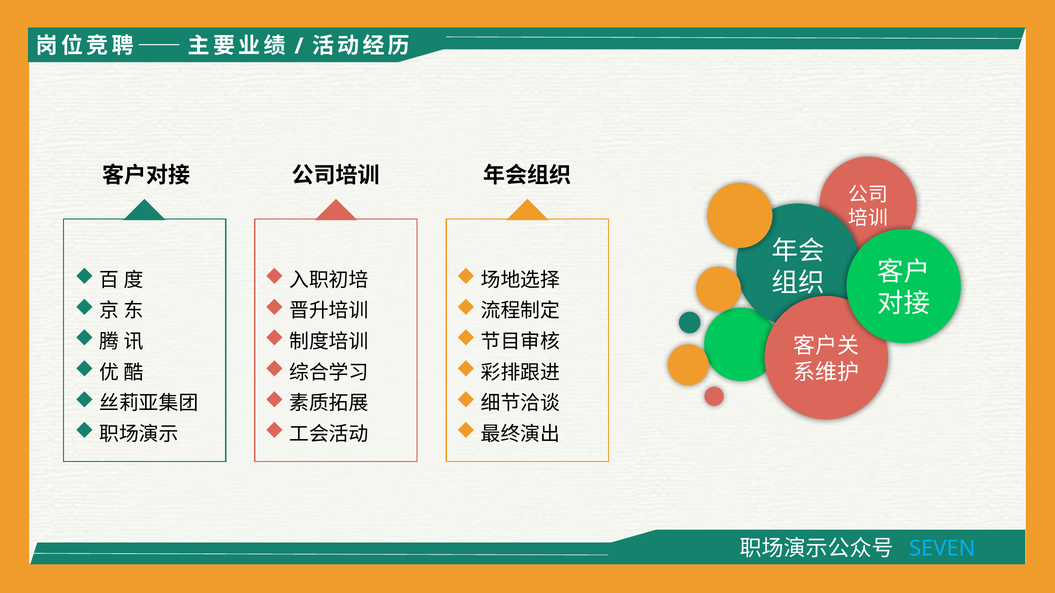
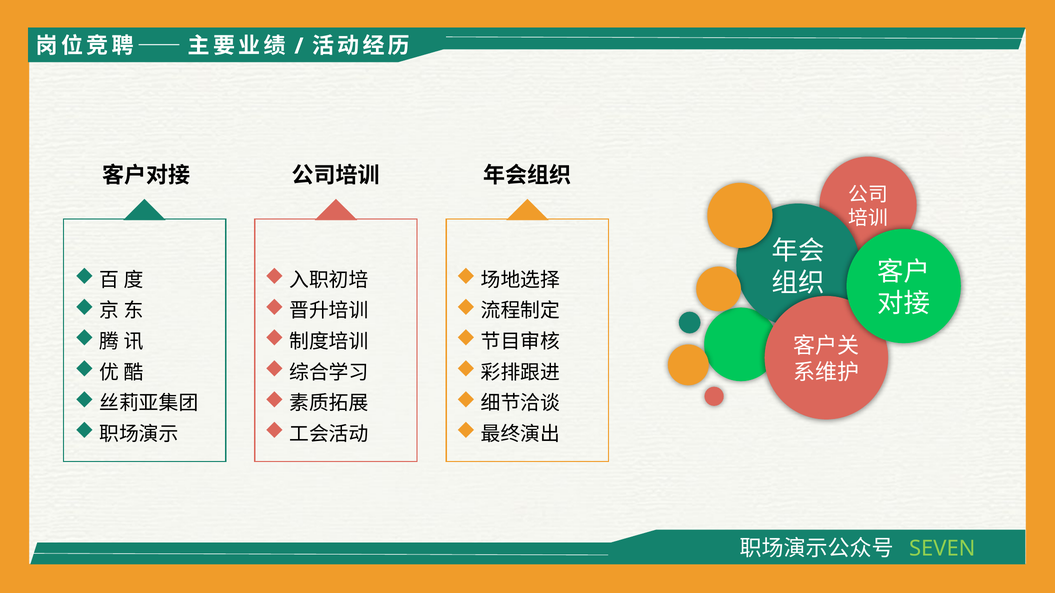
SEVEN colour: light blue -> light green
